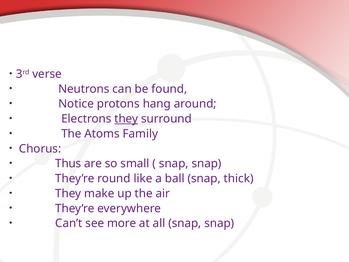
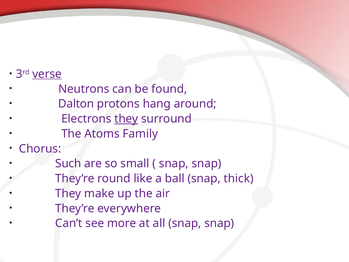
verse underline: none -> present
Notice: Notice -> Dalton
Thus: Thus -> Such
